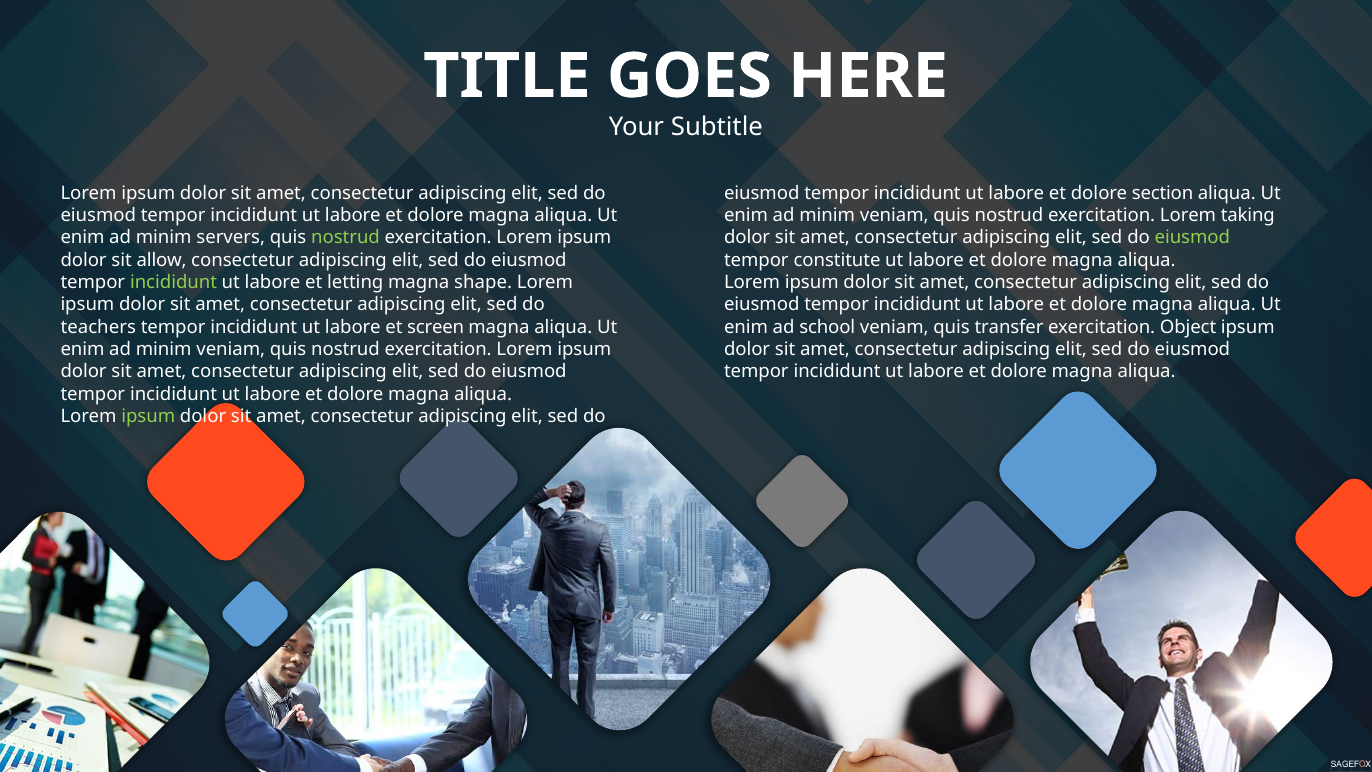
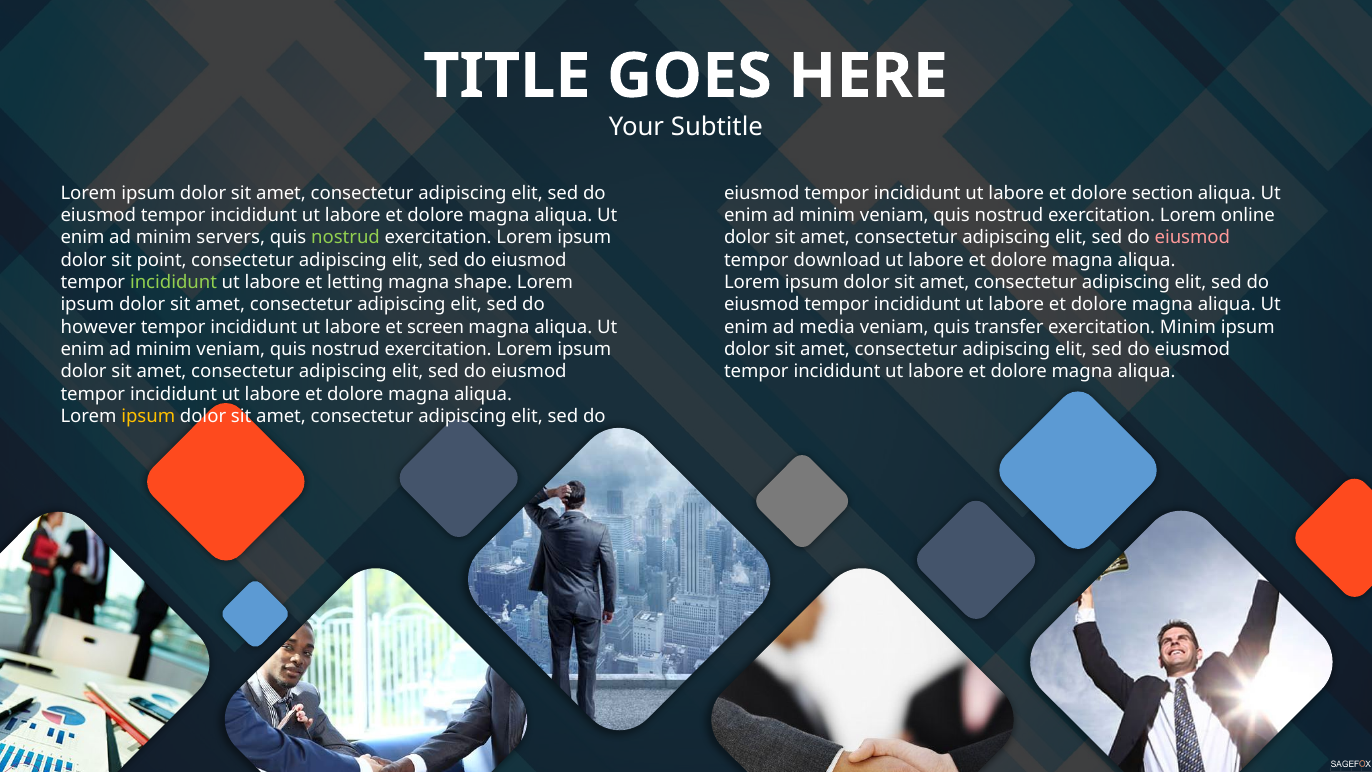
taking: taking -> online
eiusmod at (1192, 238) colour: light green -> pink
allow: allow -> point
constitute: constitute -> download
teachers: teachers -> however
school: school -> media
exercitation Object: Object -> Minim
ipsum at (148, 416) colour: light green -> yellow
